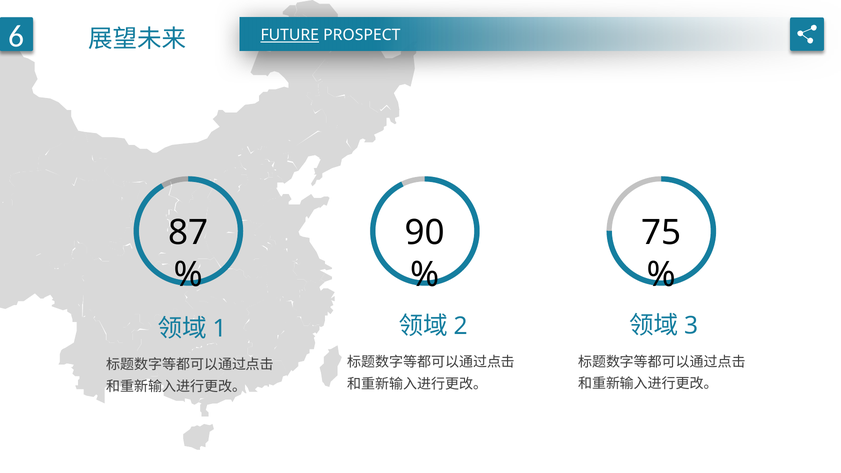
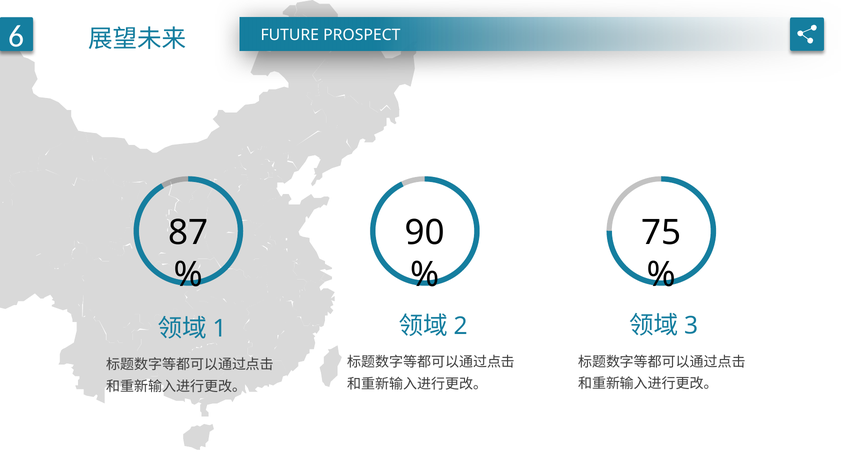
FUTURE underline: present -> none
